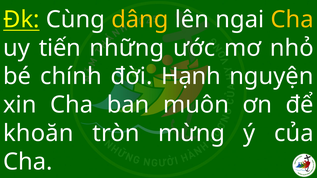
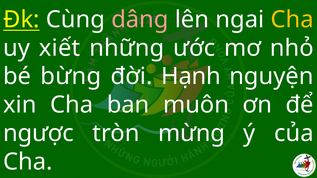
dâng colour: yellow -> pink
tiến: tiến -> xiết
chính: chính -> bừng
khoăn: khoăn -> ngược
